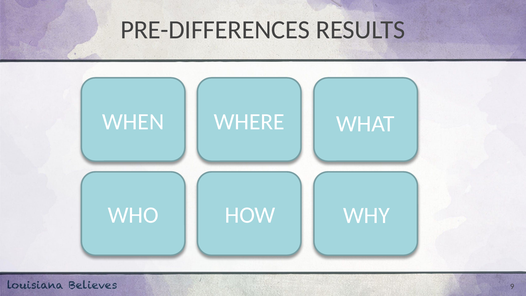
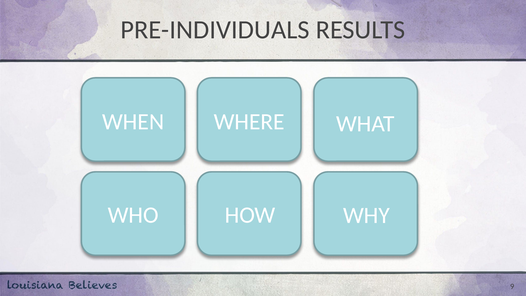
PRE-DIFFERENCES: PRE-DIFFERENCES -> PRE-INDIVIDUALS
